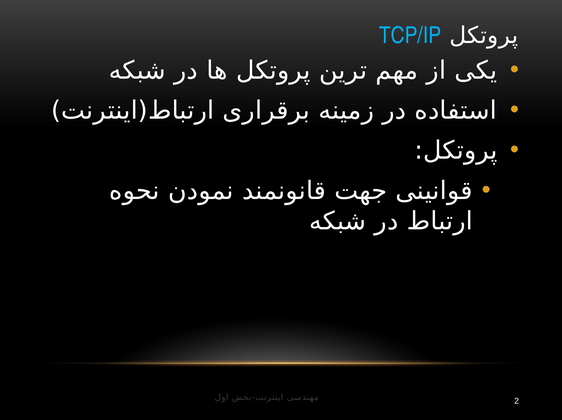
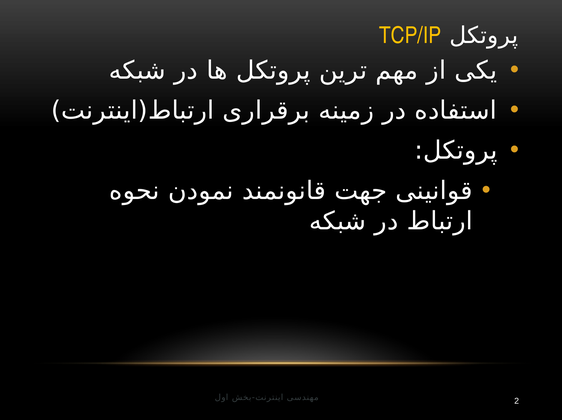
TCP/IP colour: light blue -> yellow
